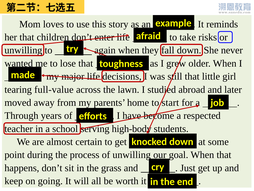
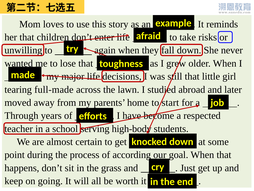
full-value: full-value -> full-made
of unwilling: unwilling -> according
